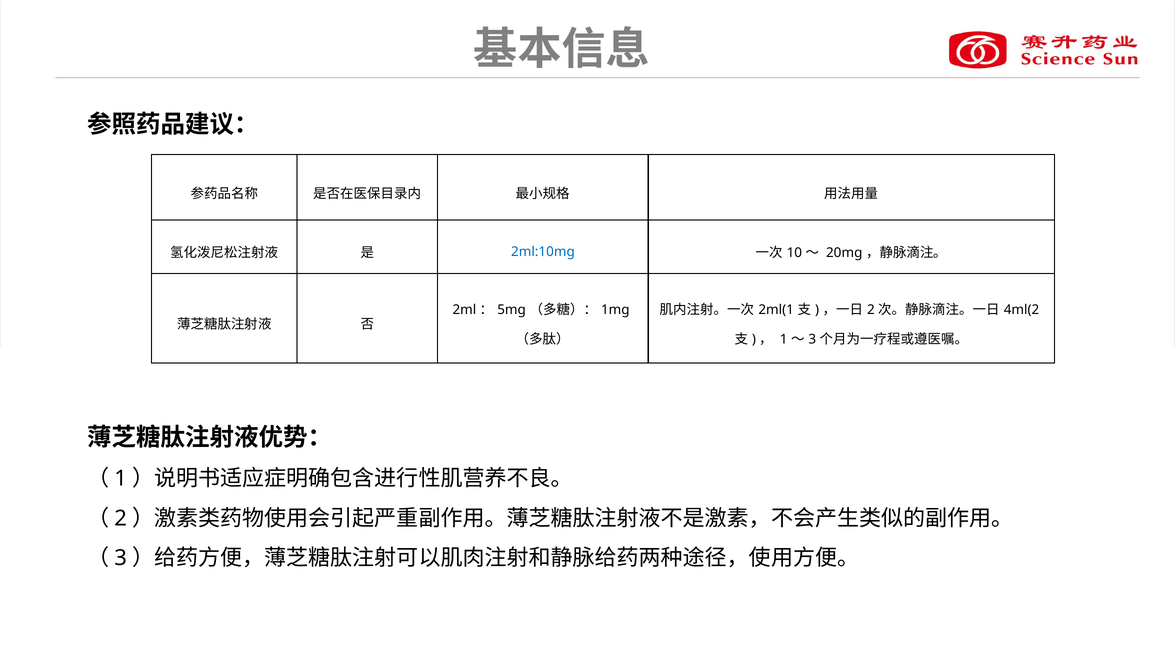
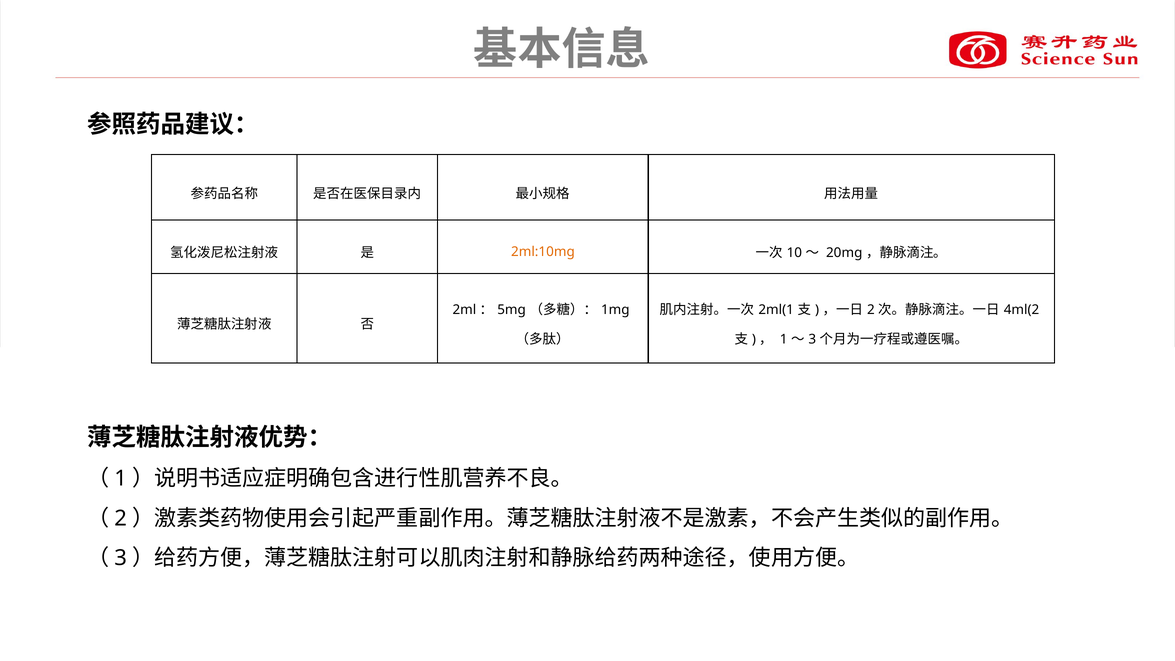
2ml:10mg colour: blue -> orange
